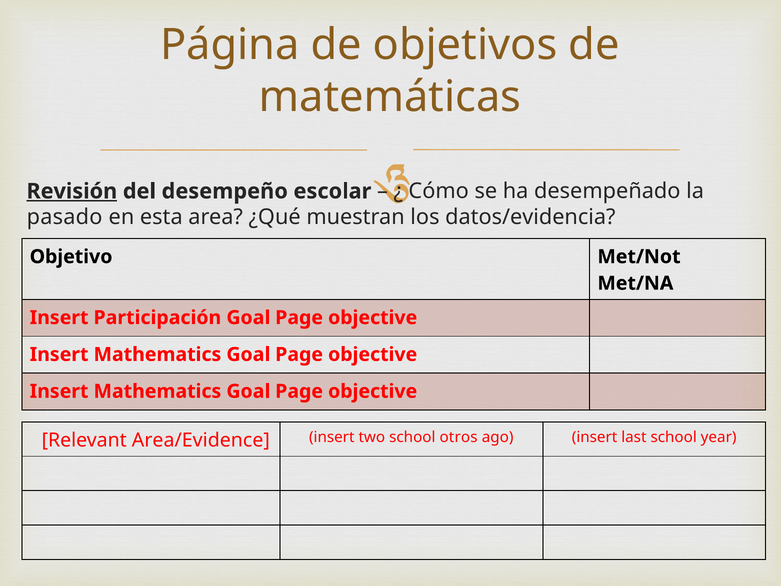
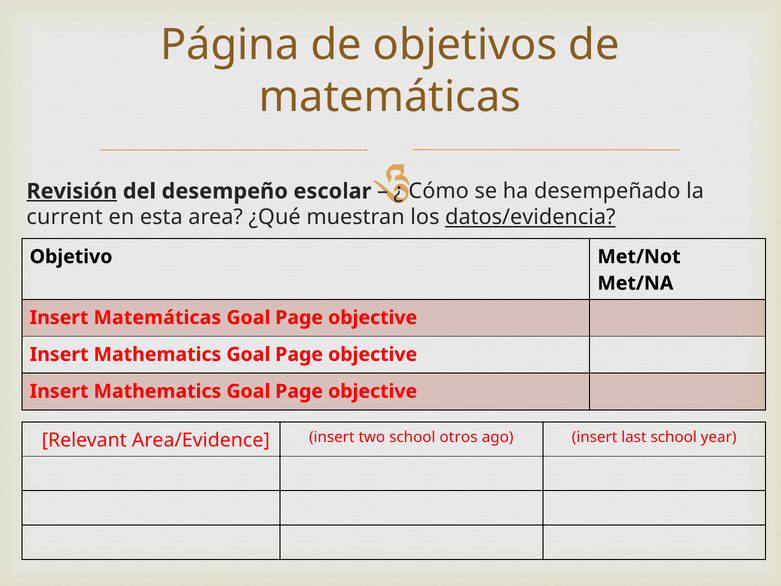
pasado: pasado -> current
datos/evidencia underline: none -> present
Insert Participación: Participación -> Matemáticas
